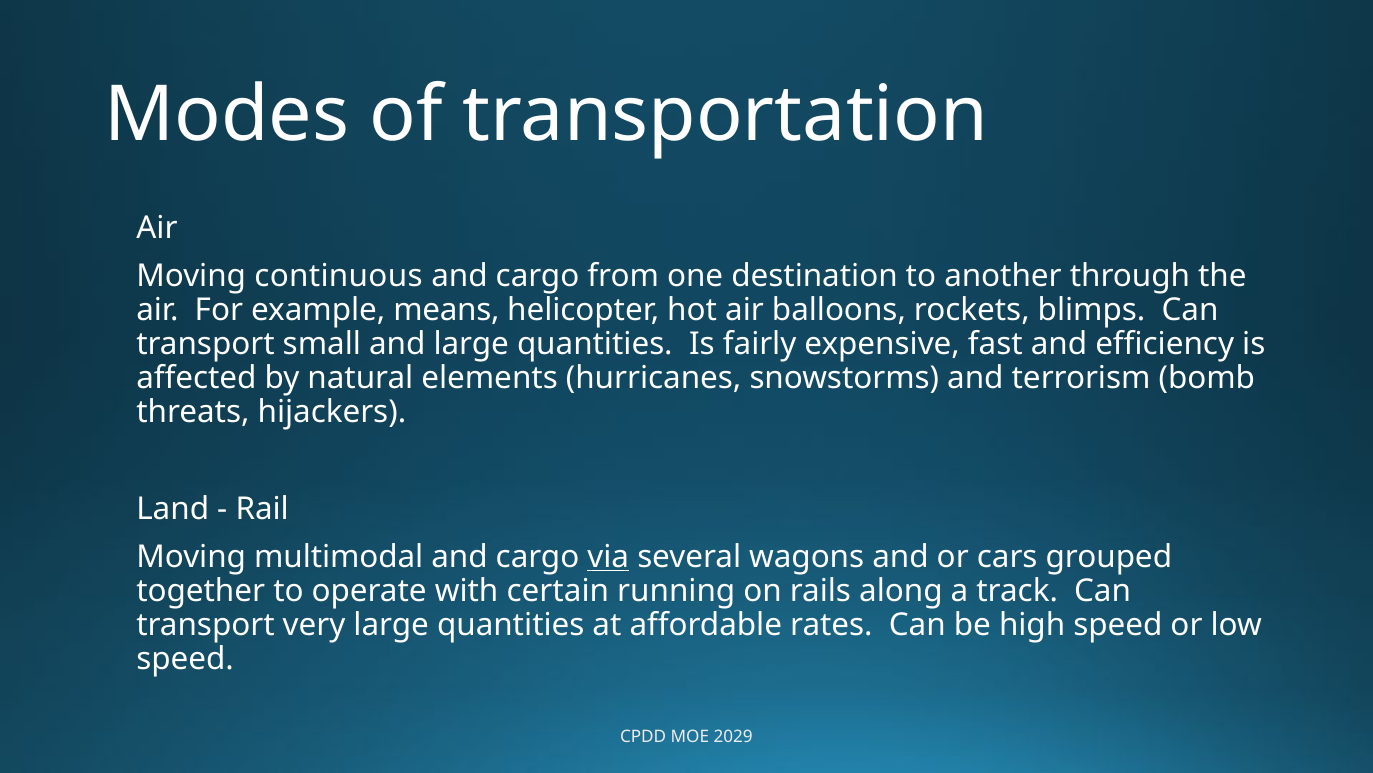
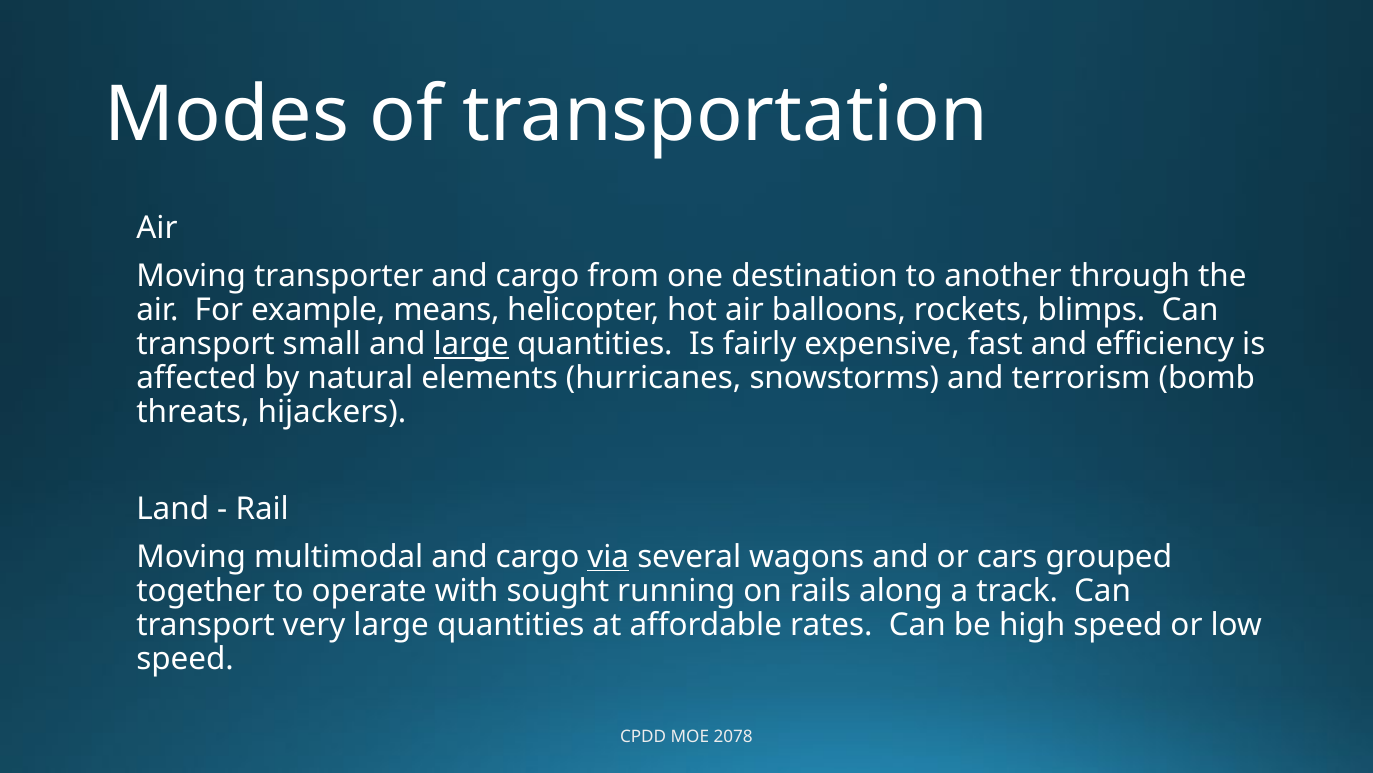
continuous: continuous -> transporter
large at (471, 344) underline: none -> present
certain: certain -> sought
2029: 2029 -> 2078
